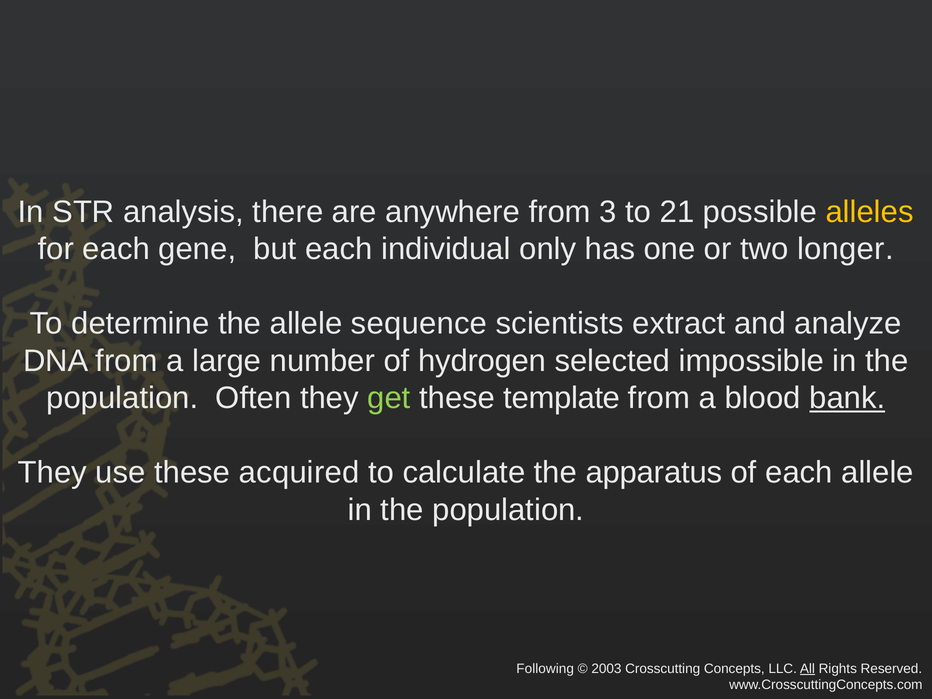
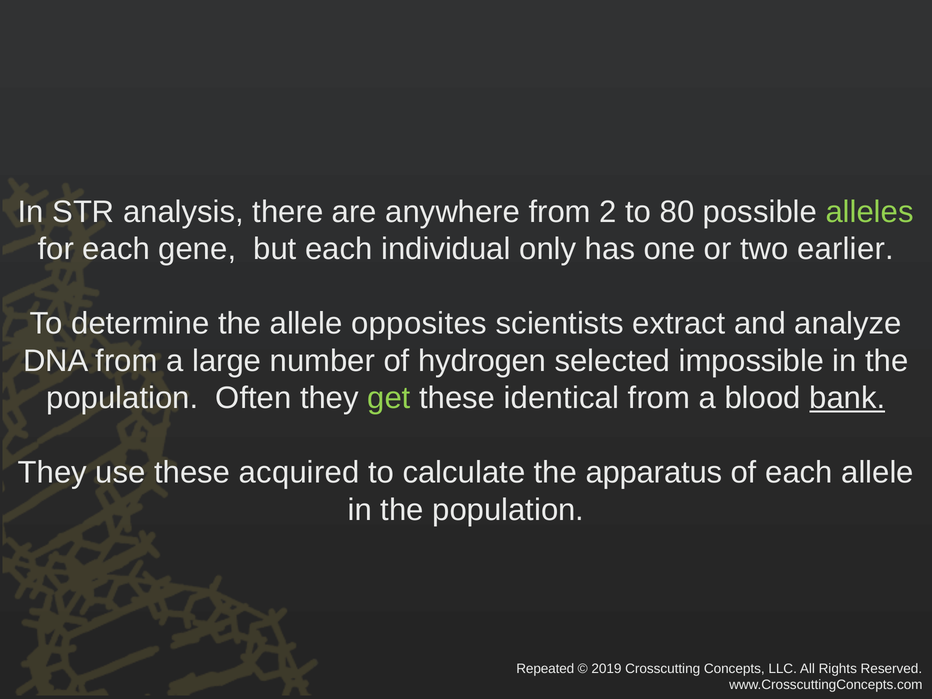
3: 3 -> 2
21: 21 -> 80
alleles colour: yellow -> light green
longer: longer -> earlier
sequence: sequence -> opposites
template: template -> identical
Following: Following -> Repeated
2003: 2003 -> 2019
All underline: present -> none
